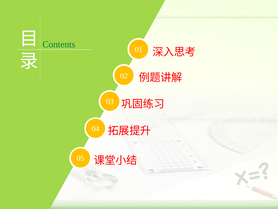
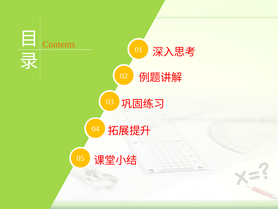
Contents colour: green -> orange
